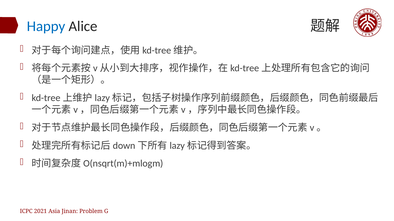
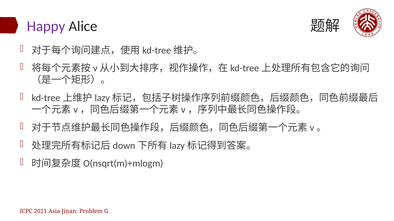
Happy colour: blue -> purple
